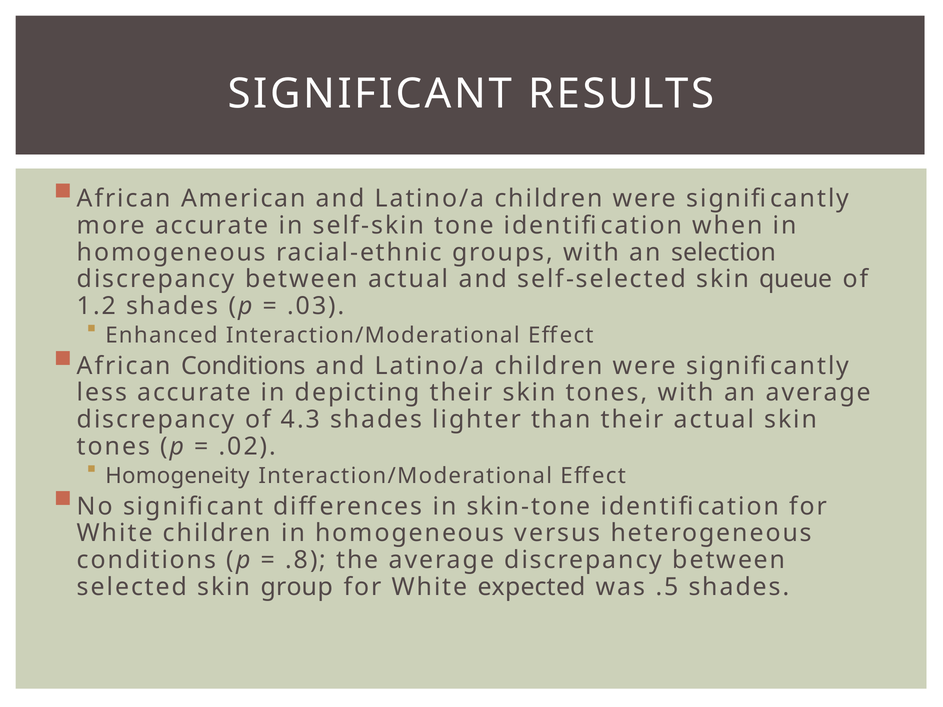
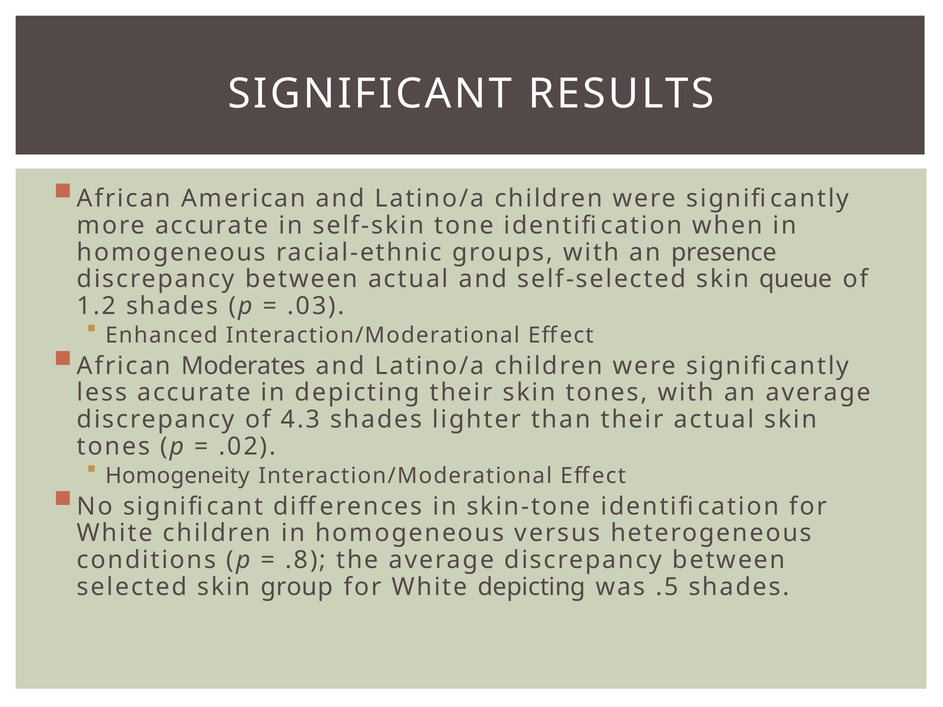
selection: selection -> presence
African Conditions: Conditions -> Moderates
White expected: expected -> depicting
